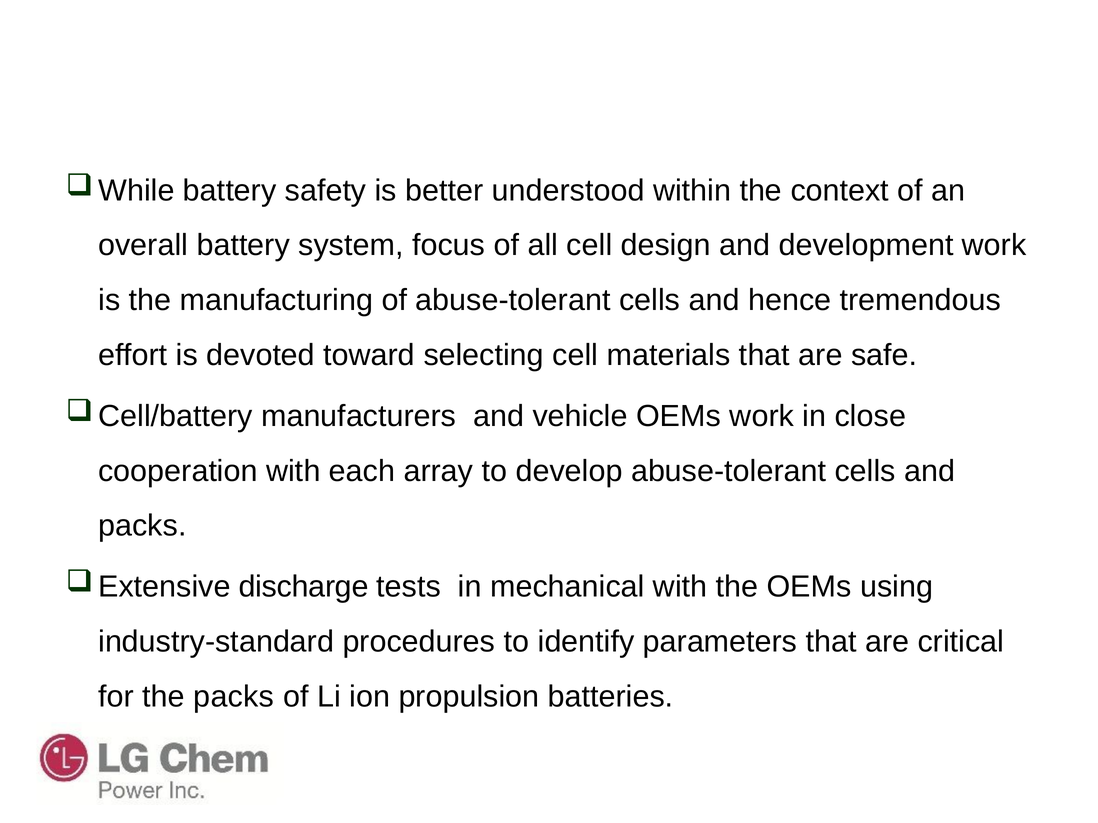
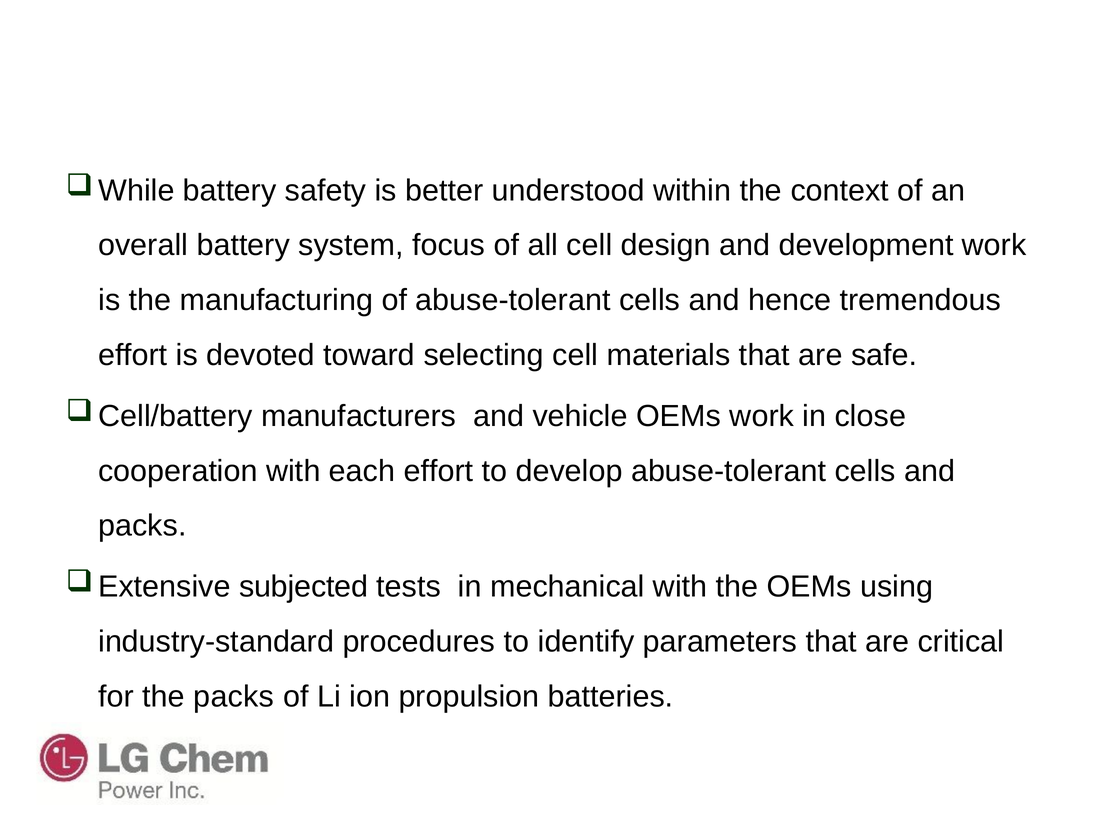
each array: array -> effort
discharge: discharge -> subjected
